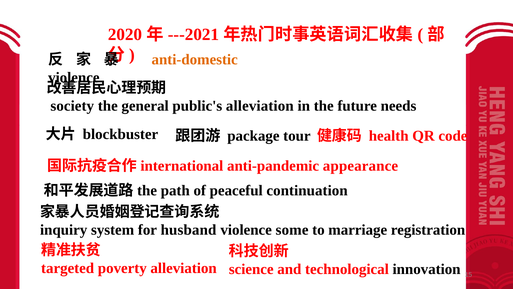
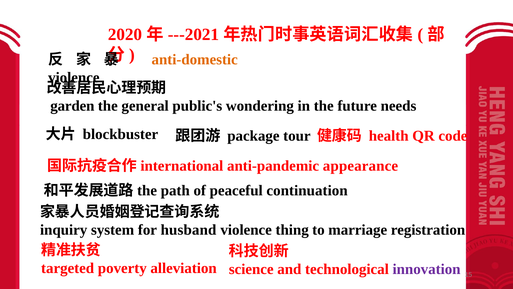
society: society -> garden
public's alleviation: alleviation -> wondering
some: some -> thing
innovation colour: black -> purple
